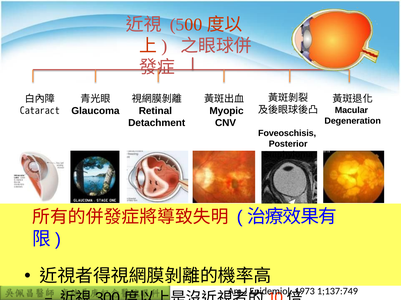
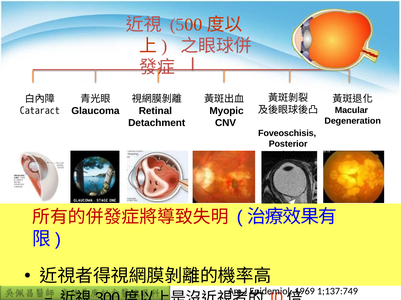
1973: 1973 -> 1969
